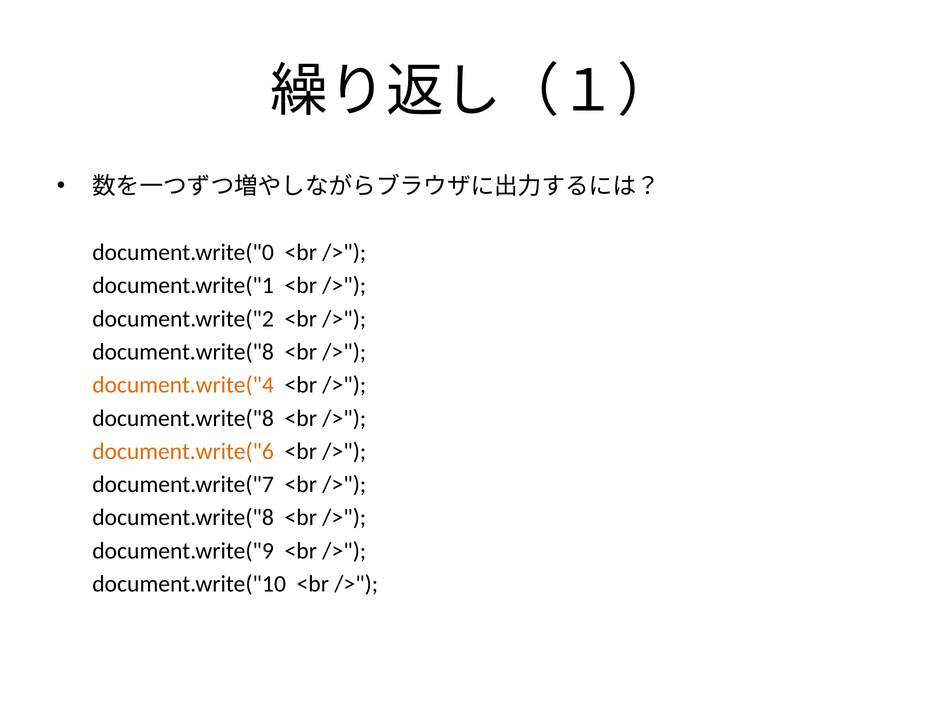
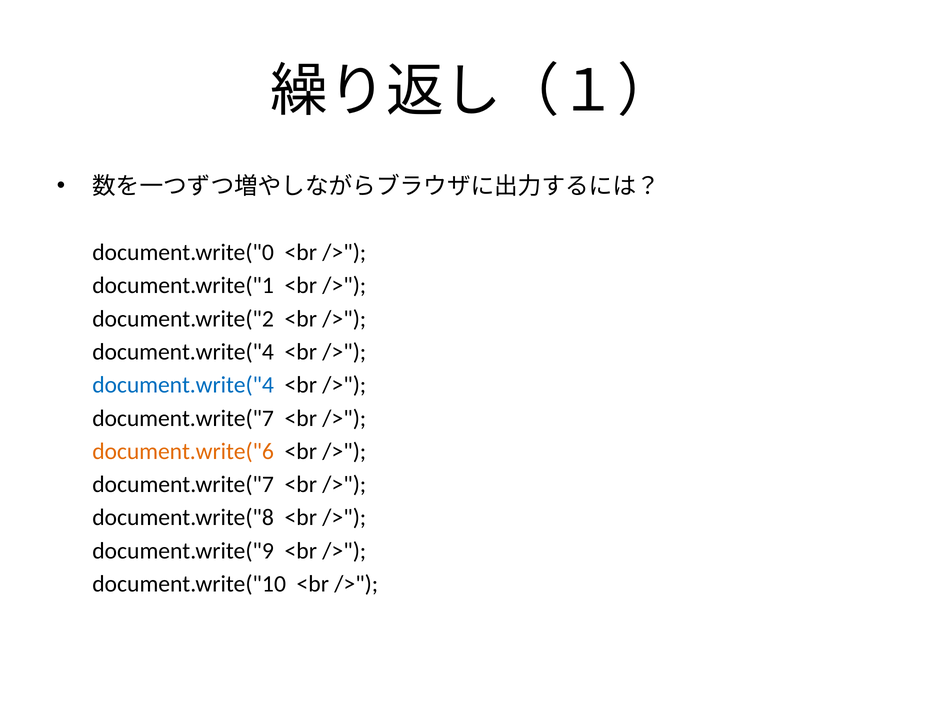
document.write("8 at (183, 352): document.write("8 -> document.write("4
document.write("4 at (183, 385) colour: orange -> blue
document.write("8 at (183, 418): document.write("8 -> document.write("7
